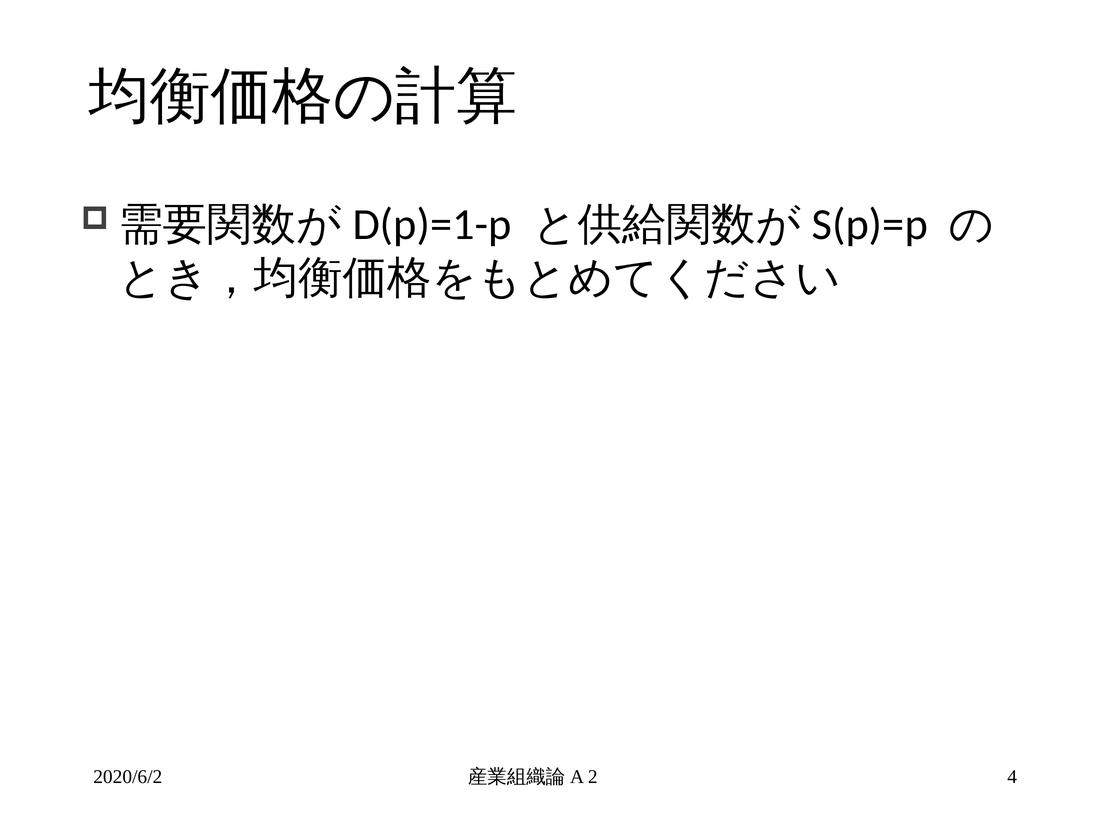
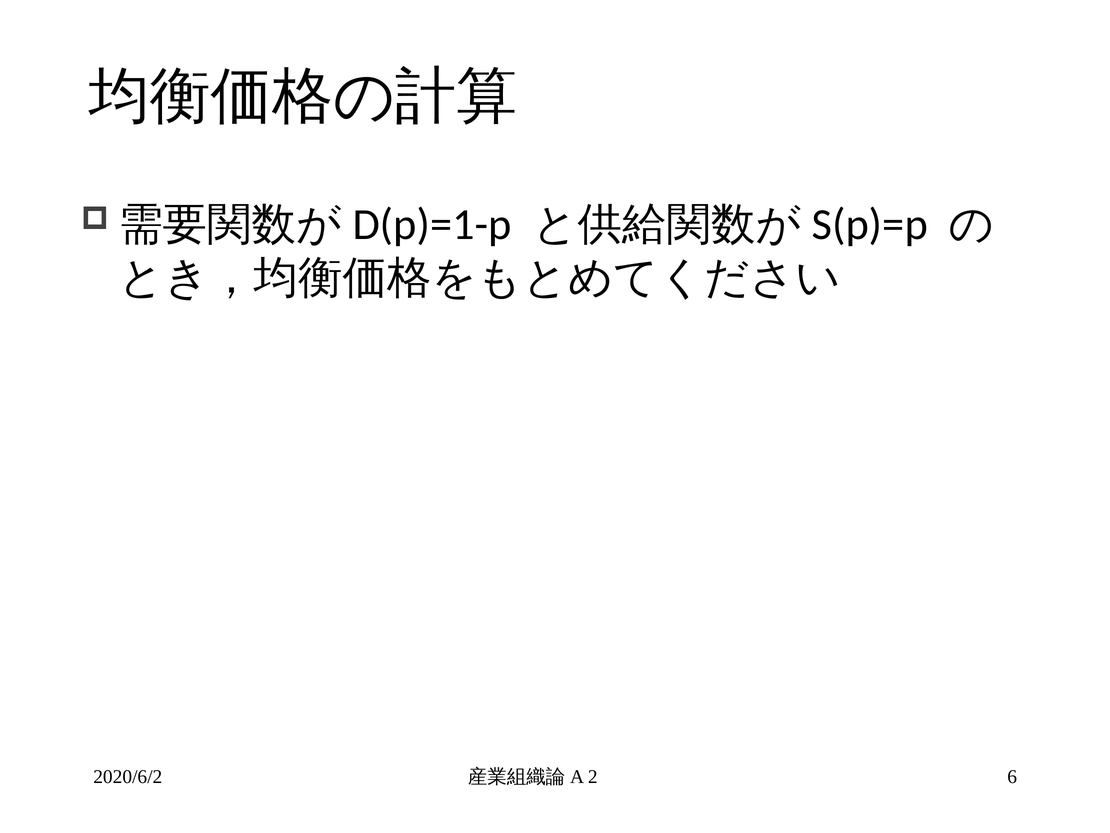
4: 4 -> 6
